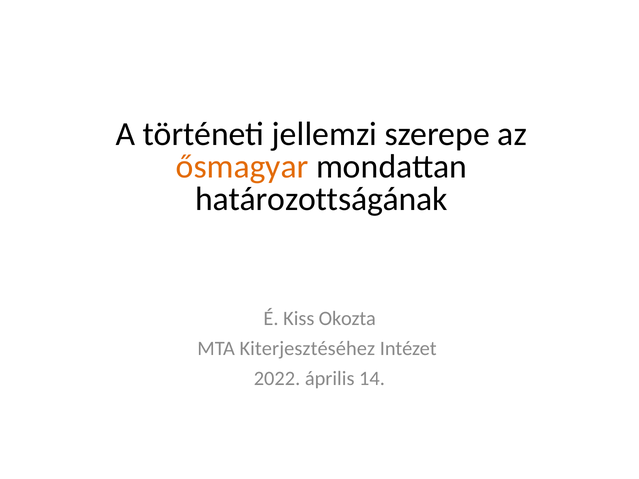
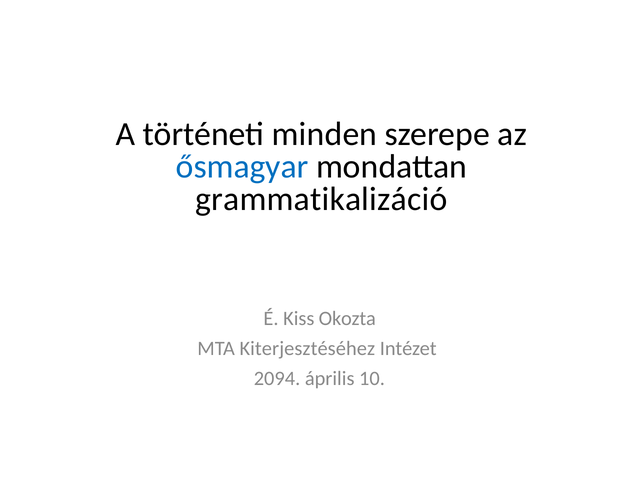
jellemzi: jellemzi -> minden
ősmagyar colour: orange -> blue
határozottságának: határozottságának -> grammatikalizáció
2022: 2022 -> 2094
14: 14 -> 10
